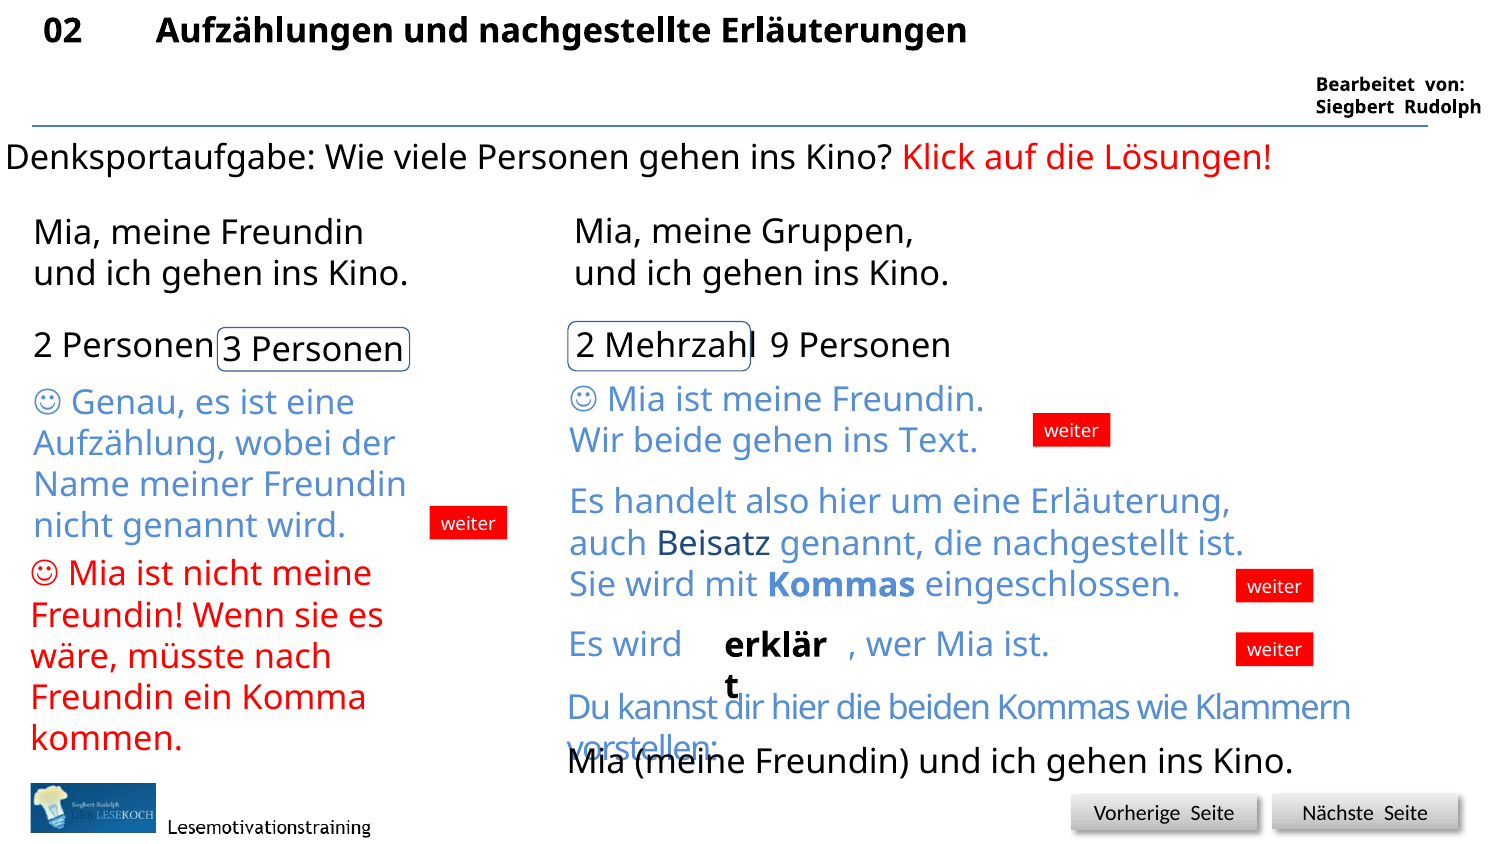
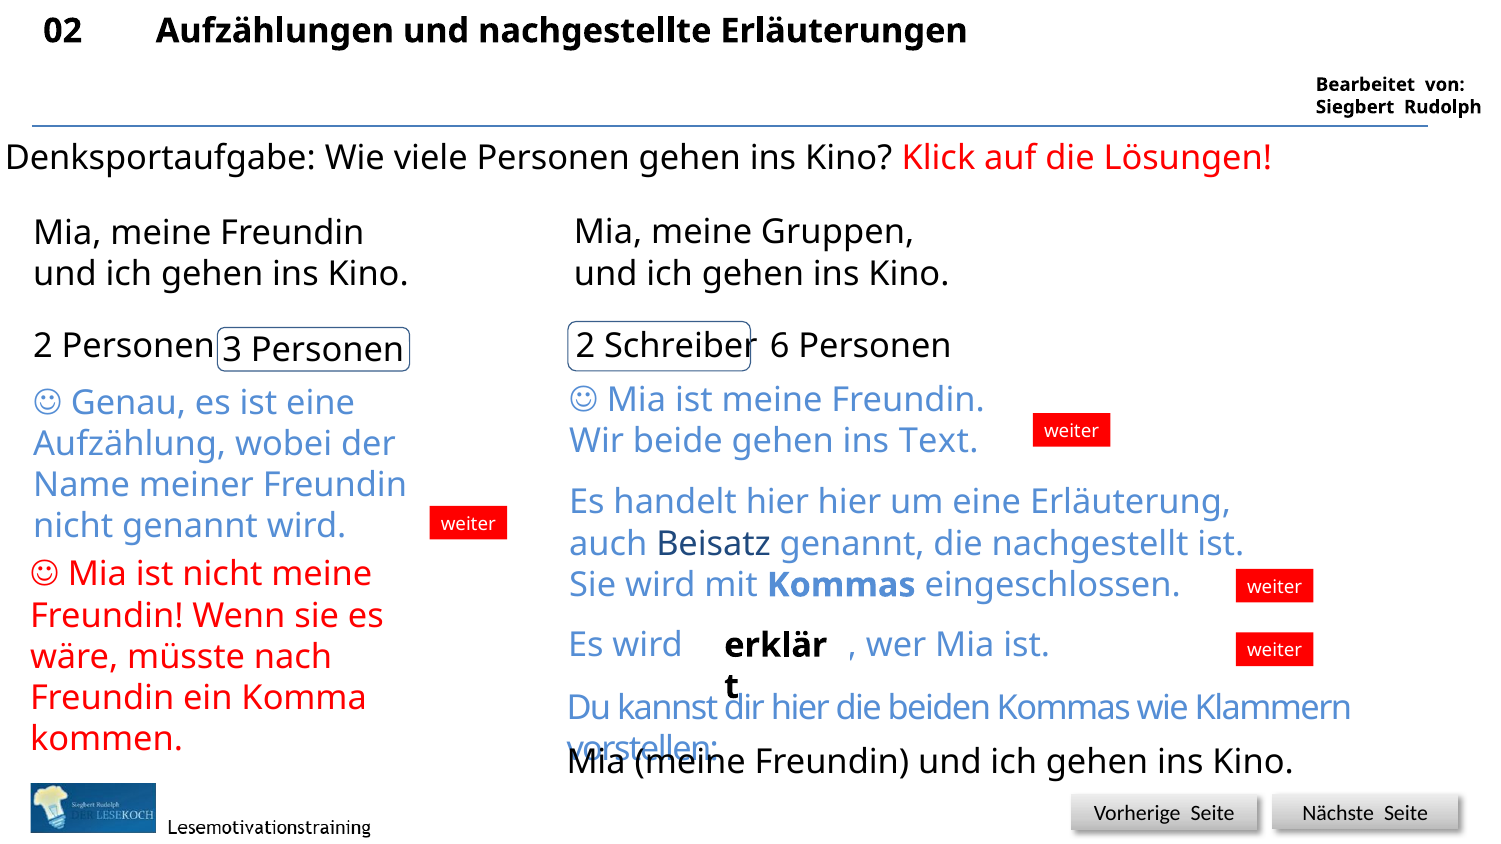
Mehrzahl: Mehrzahl -> Schreiber
9: 9 -> 6
handelt also: also -> hier
